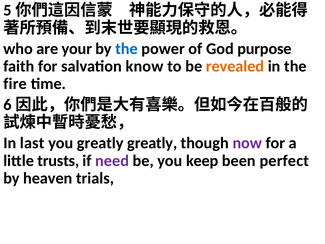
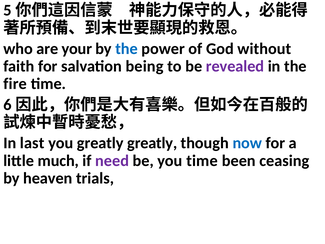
purpose: purpose -> without
know: know -> being
revealed colour: orange -> purple
now colour: purple -> blue
trusts: trusts -> much
you keep: keep -> time
perfect: perfect -> ceasing
